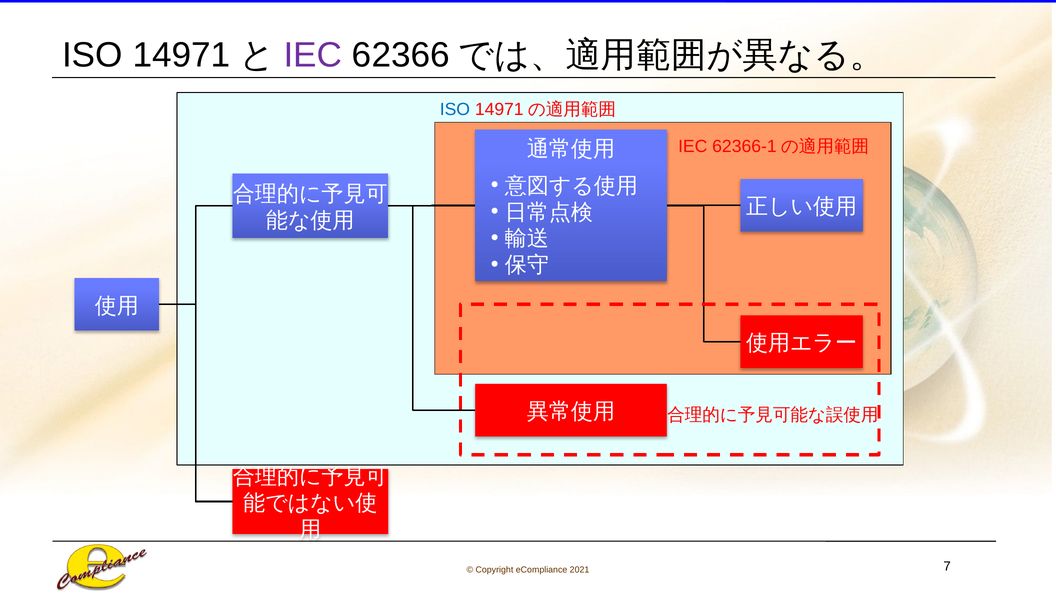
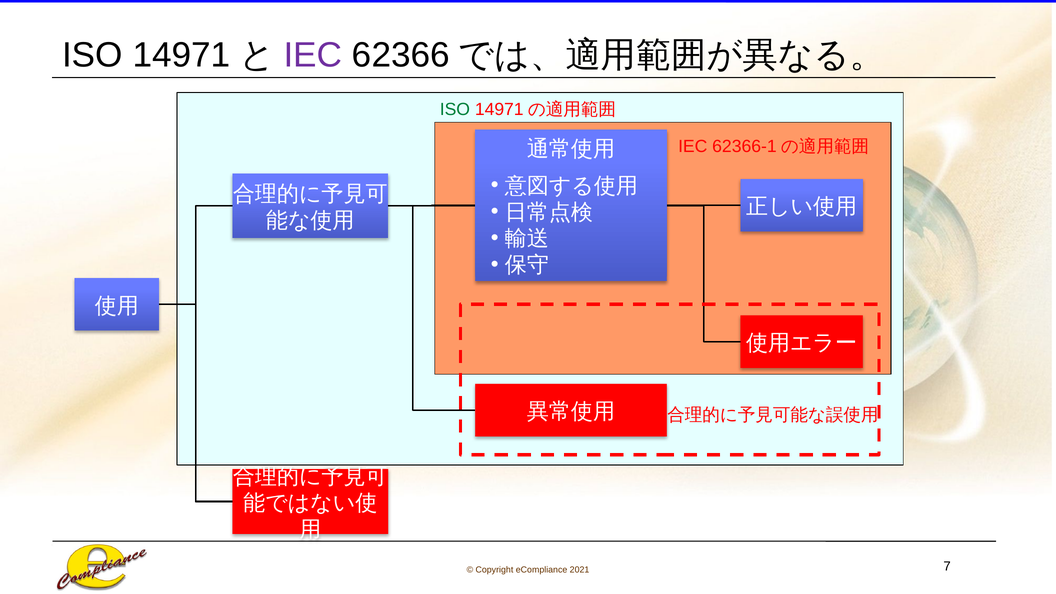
ISO at (455, 110) colour: blue -> green
